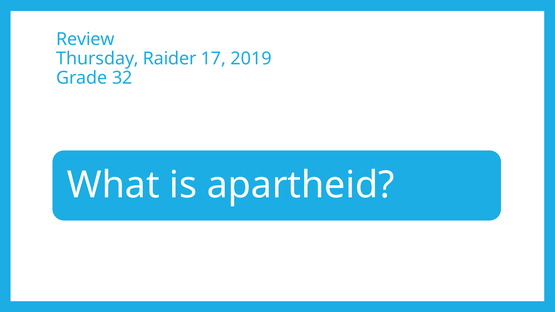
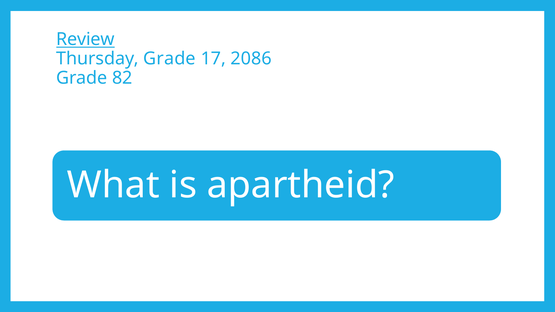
Review underline: none -> present
Thursday Raider: Raider -> Grade
2019: 2019 -> 2086
32: 32 -> 82
